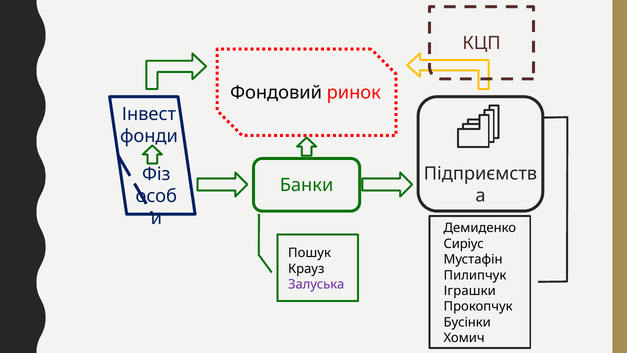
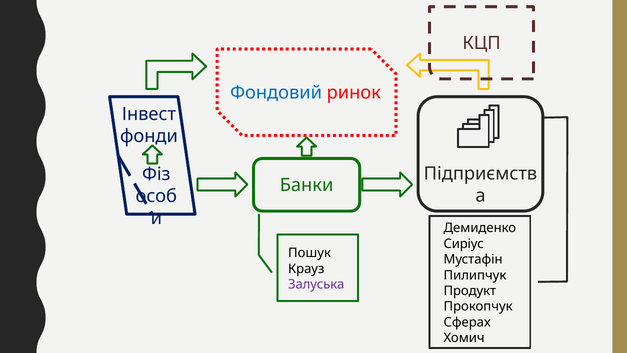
Фондовий colour: black -> blue
Іграшки: Іграшки -> Продукт
Бусінки: Бусінки -> Сферах
